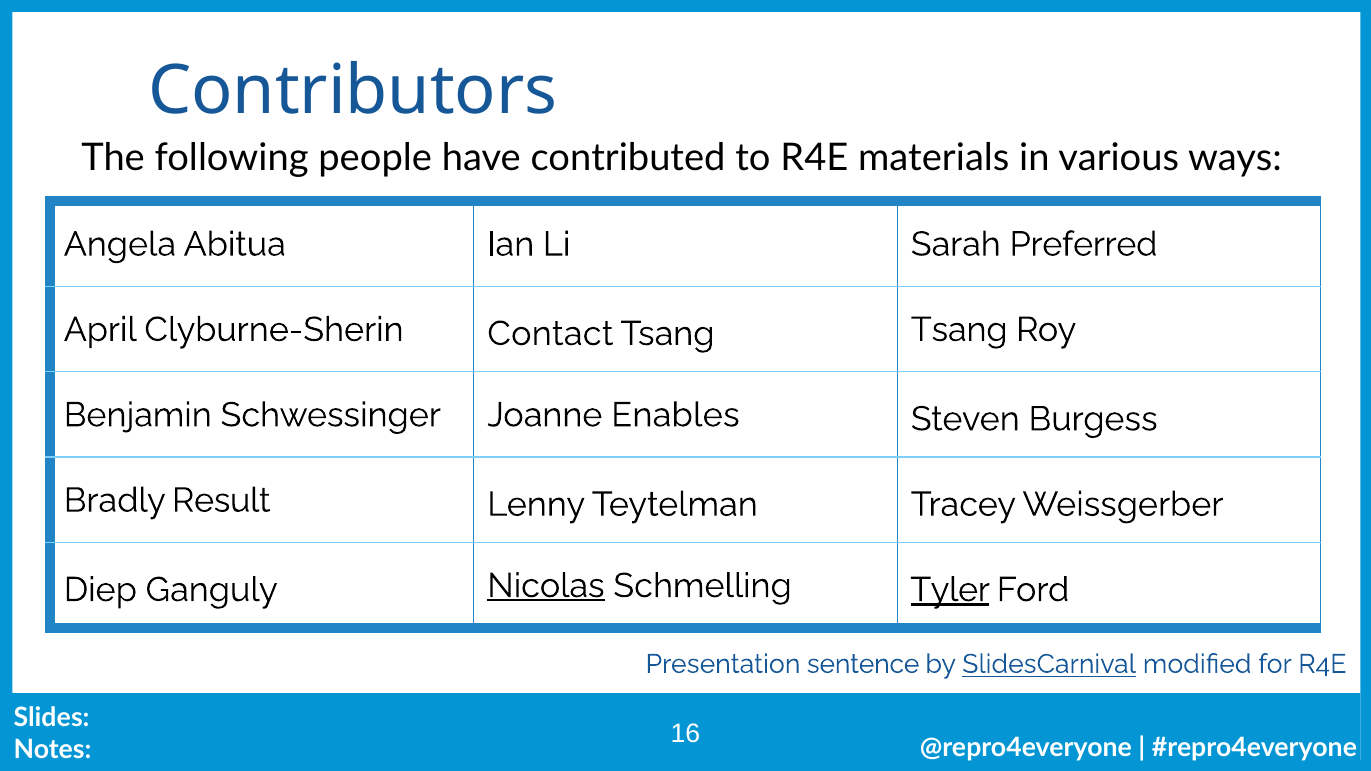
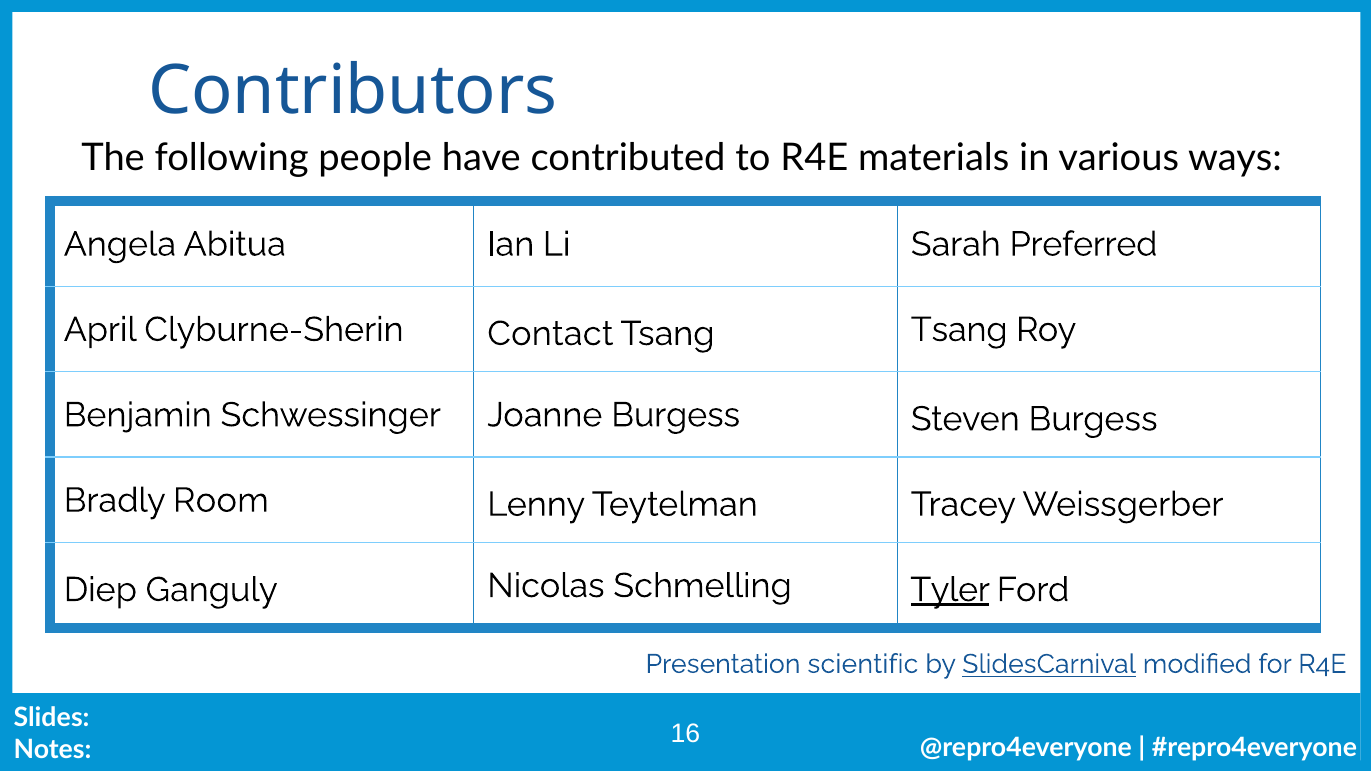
Joanne Enables: Enables -> Burgess
Result: Result -> Room
Nicolas underline: present -> none
sentence: sentence -> scientific
